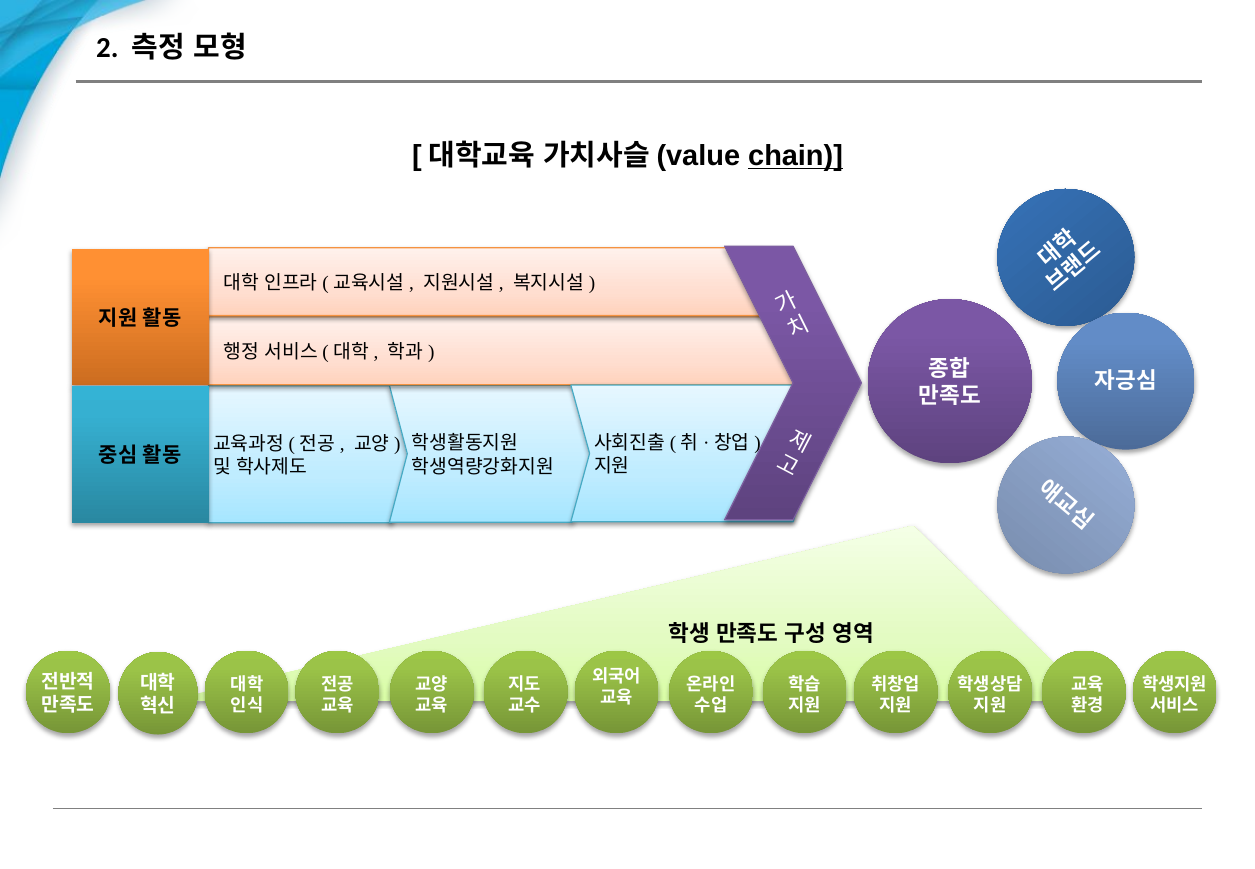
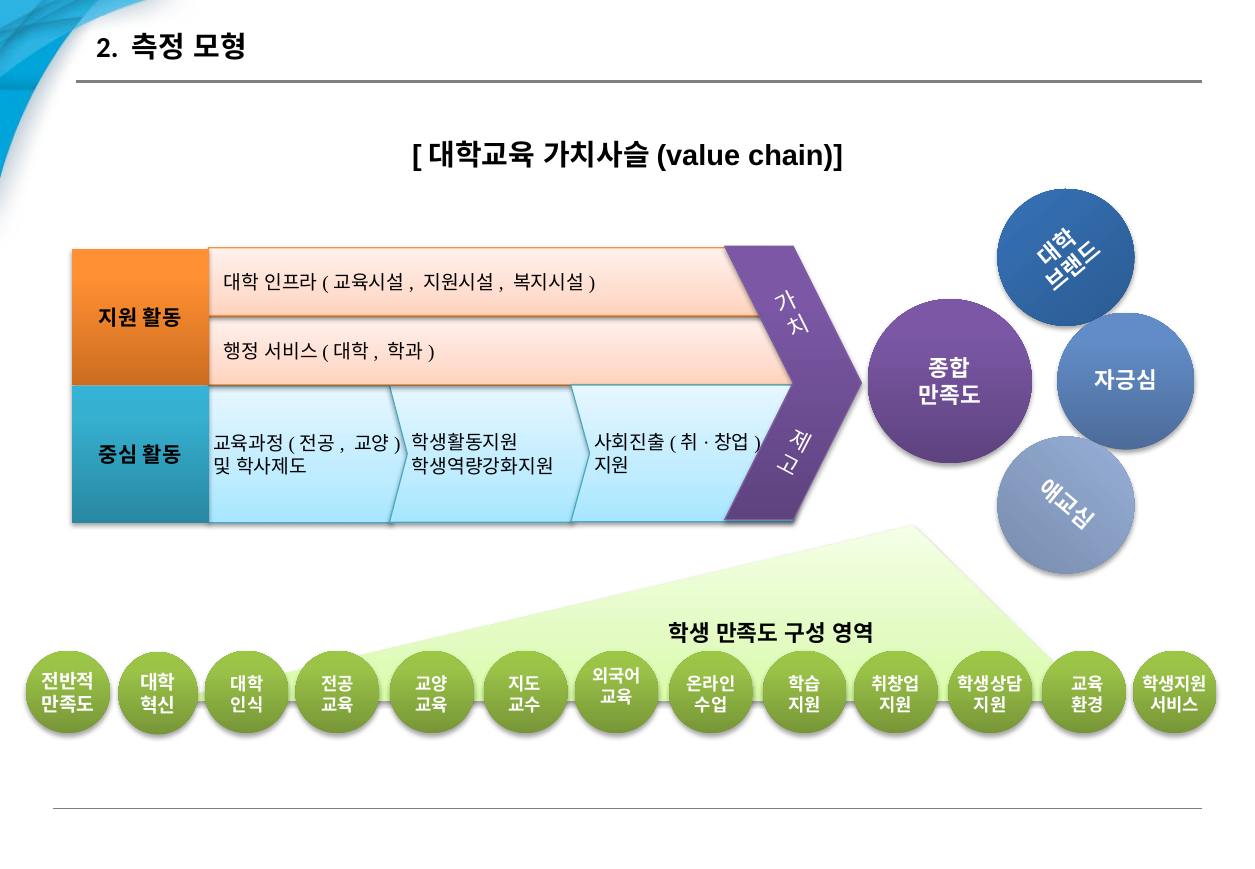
chain underline: present -> none
